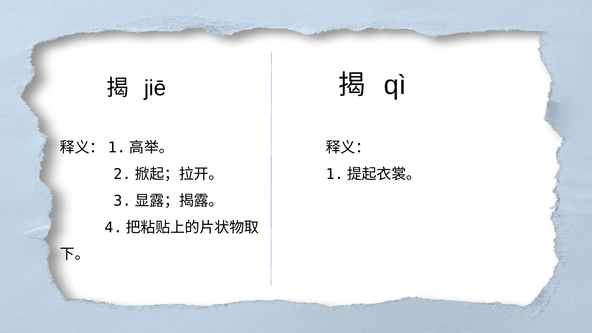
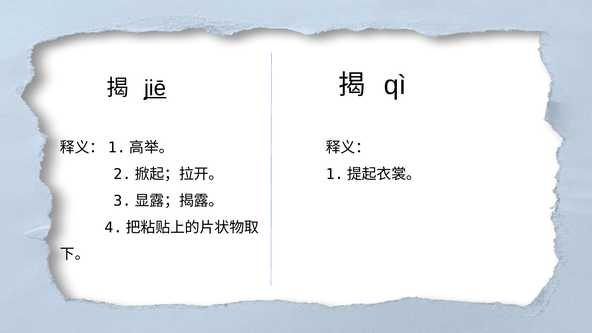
jiē underline: none -> present
